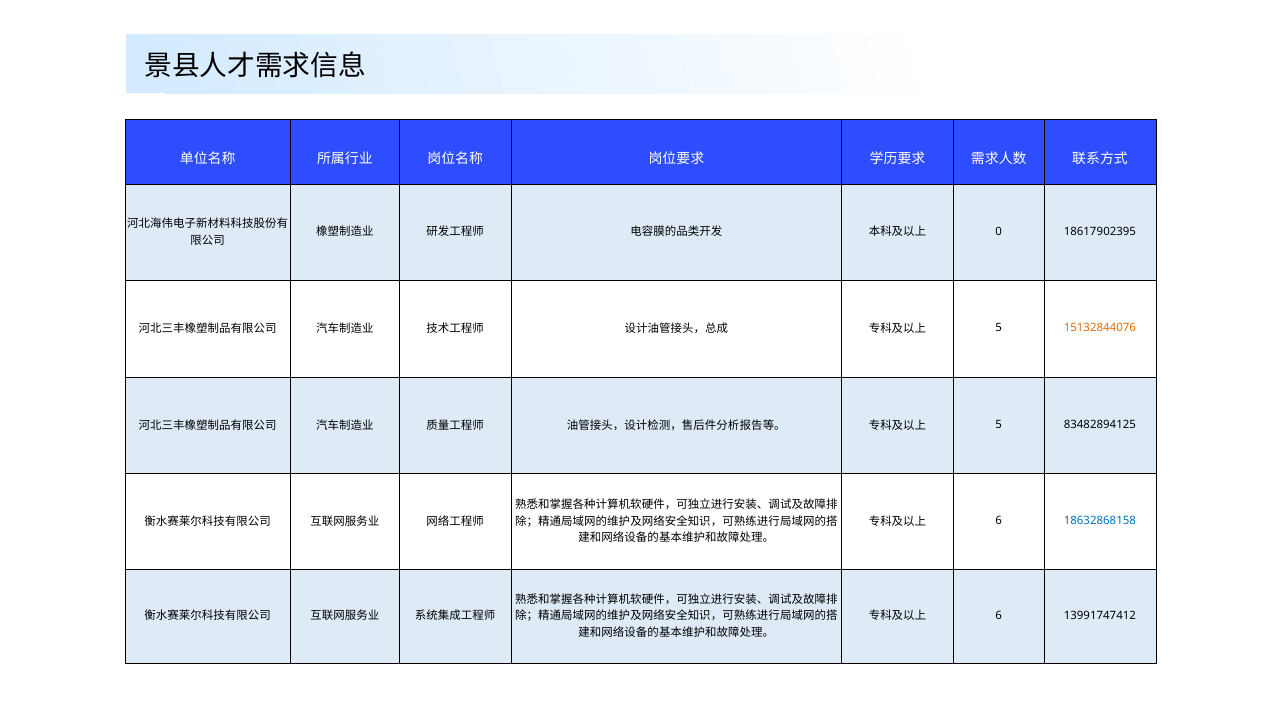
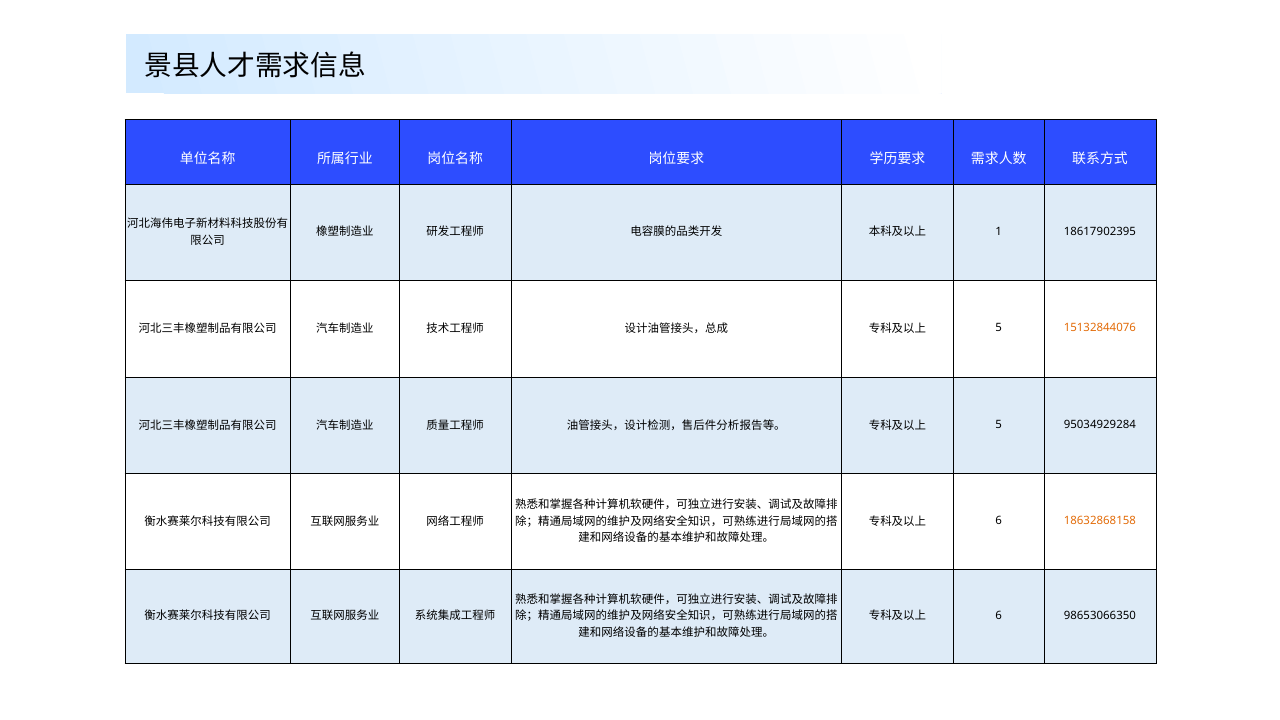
0: 0 -> 1
83482894125: 83482894125 -> 95034929284
18632868158 colour: blue -> orange
13991747412: 13991747412 -> 98653066350
